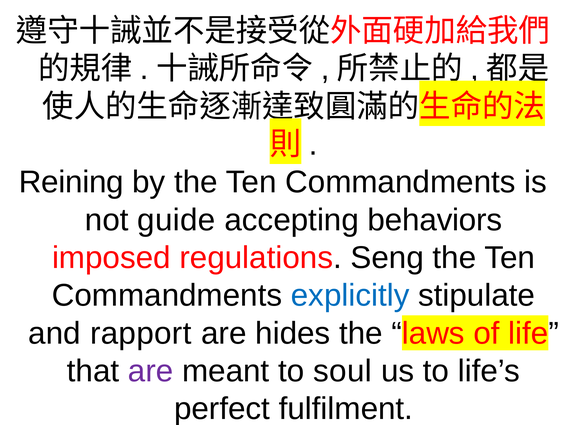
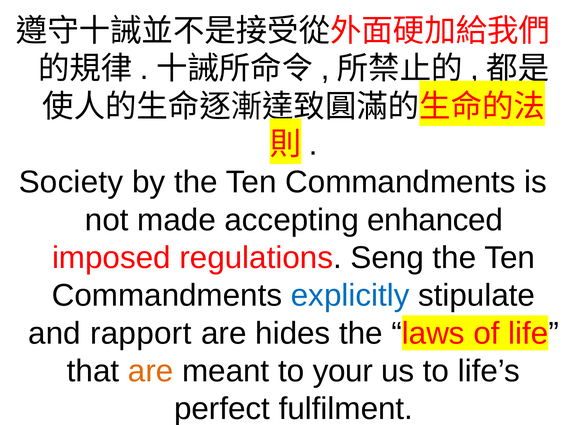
Reining: Reining -> Society
guide: guide -> made
behaviors: behaviors -> enhanced
are at (151, 371) colour: purple -> orange
soul: soul -> your
